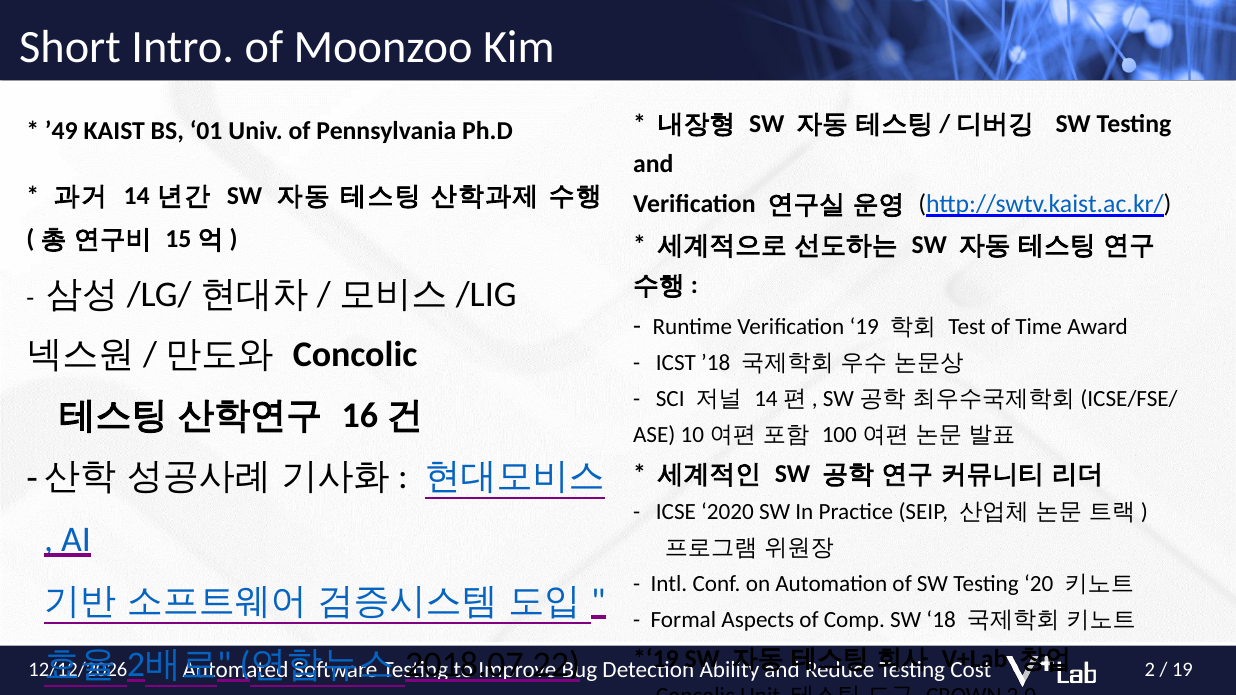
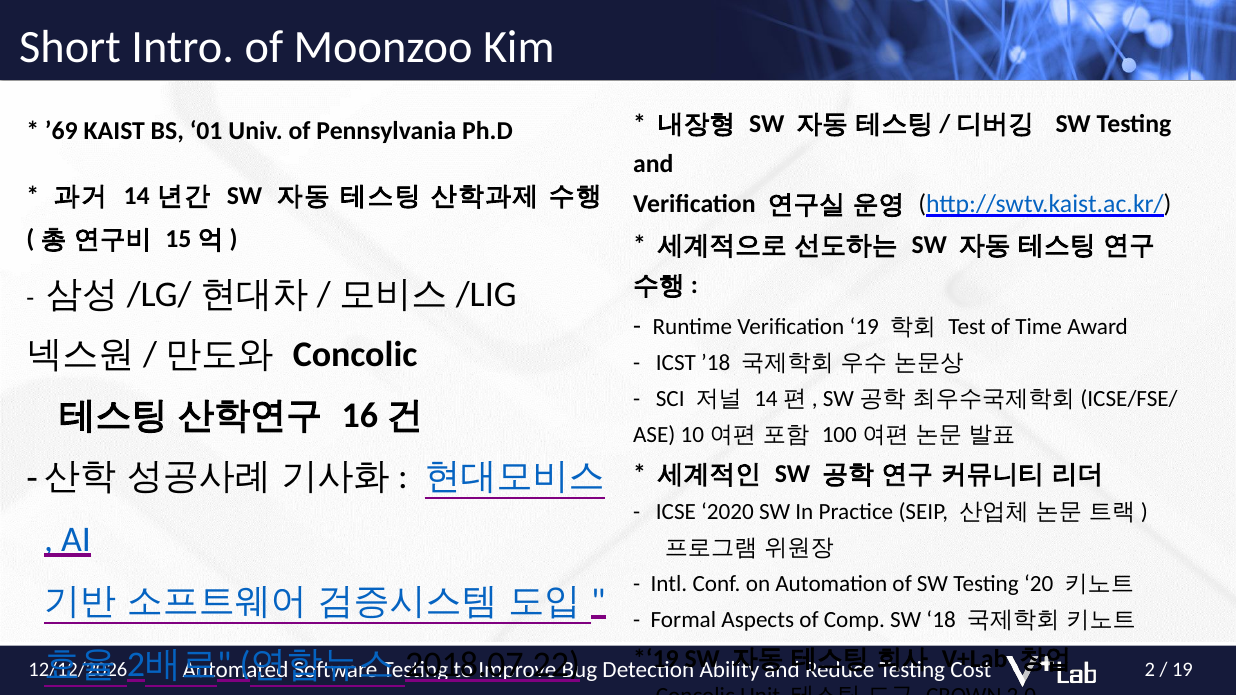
’49: ’49 -> ’69
